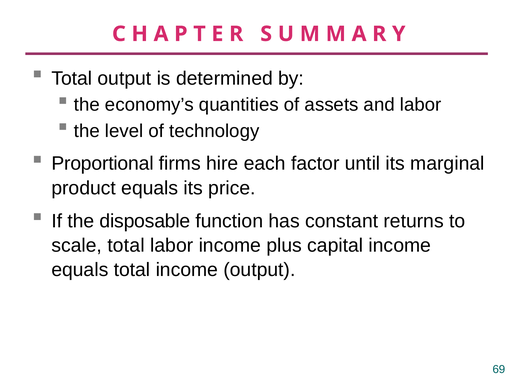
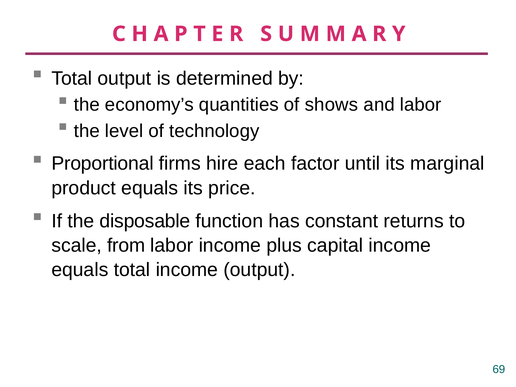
assets: assets -> shows
scale total: total -> from
